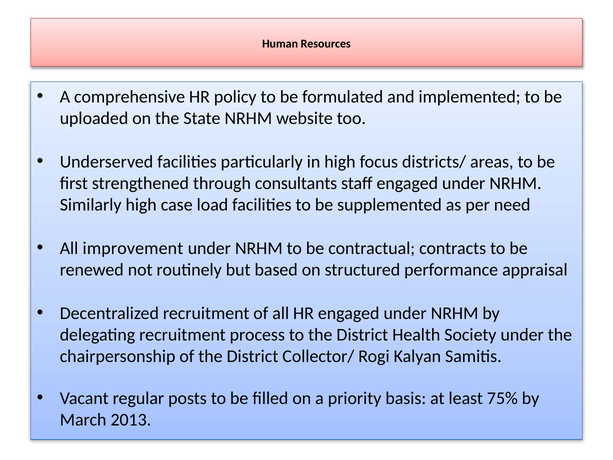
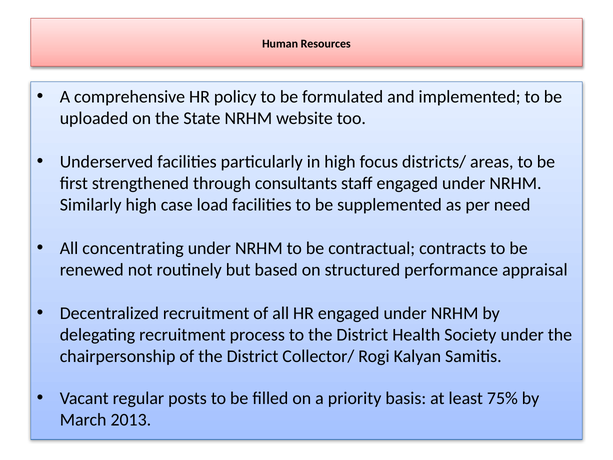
improvement: improvement -> concentrating
